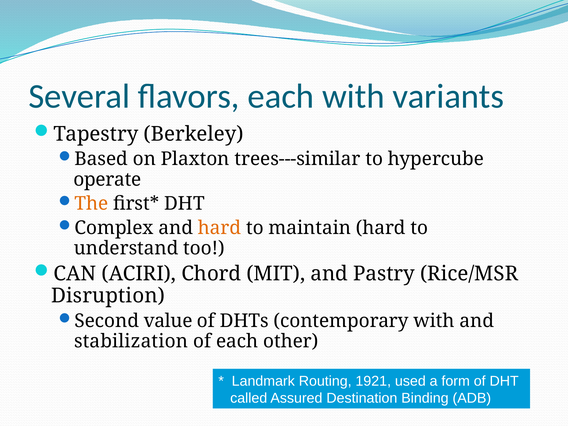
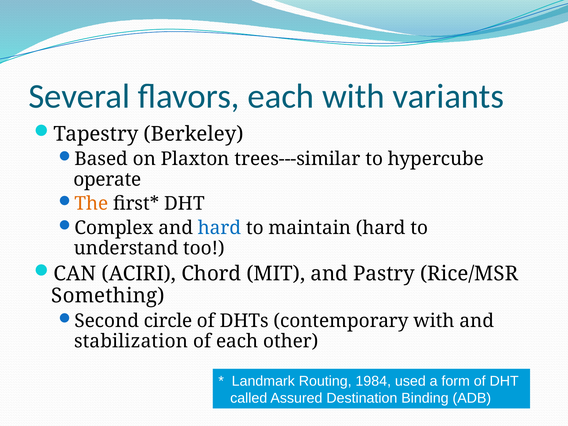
hard at (220, 228) colour: orange -> blue
Disruption: Disruption -> Something
value: value -> circle
1921: 1921 -> 1984
